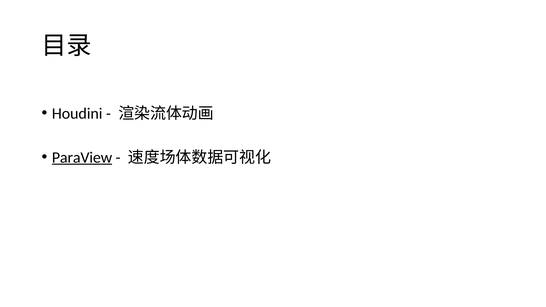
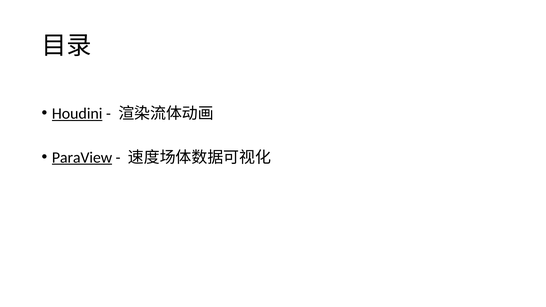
Houdini underline: none -> present
